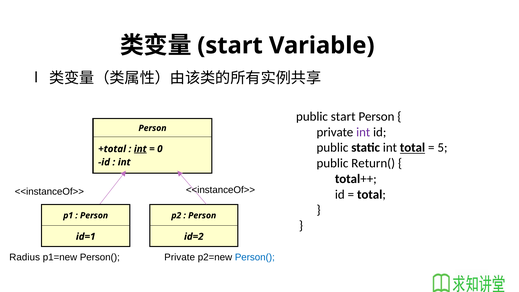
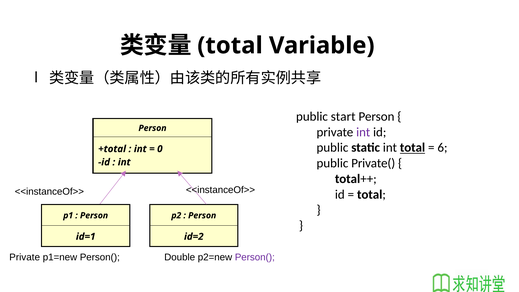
start at (230, 45): start -> total
5: 5 -> 6
int at (140, 149) underline: present -> none
Return(: Return( -> Private(
Radius at (25, 257): Radius -> Private
Person( Private: Private -> Double
Person( at (255, 257) colour: blue -> purple
